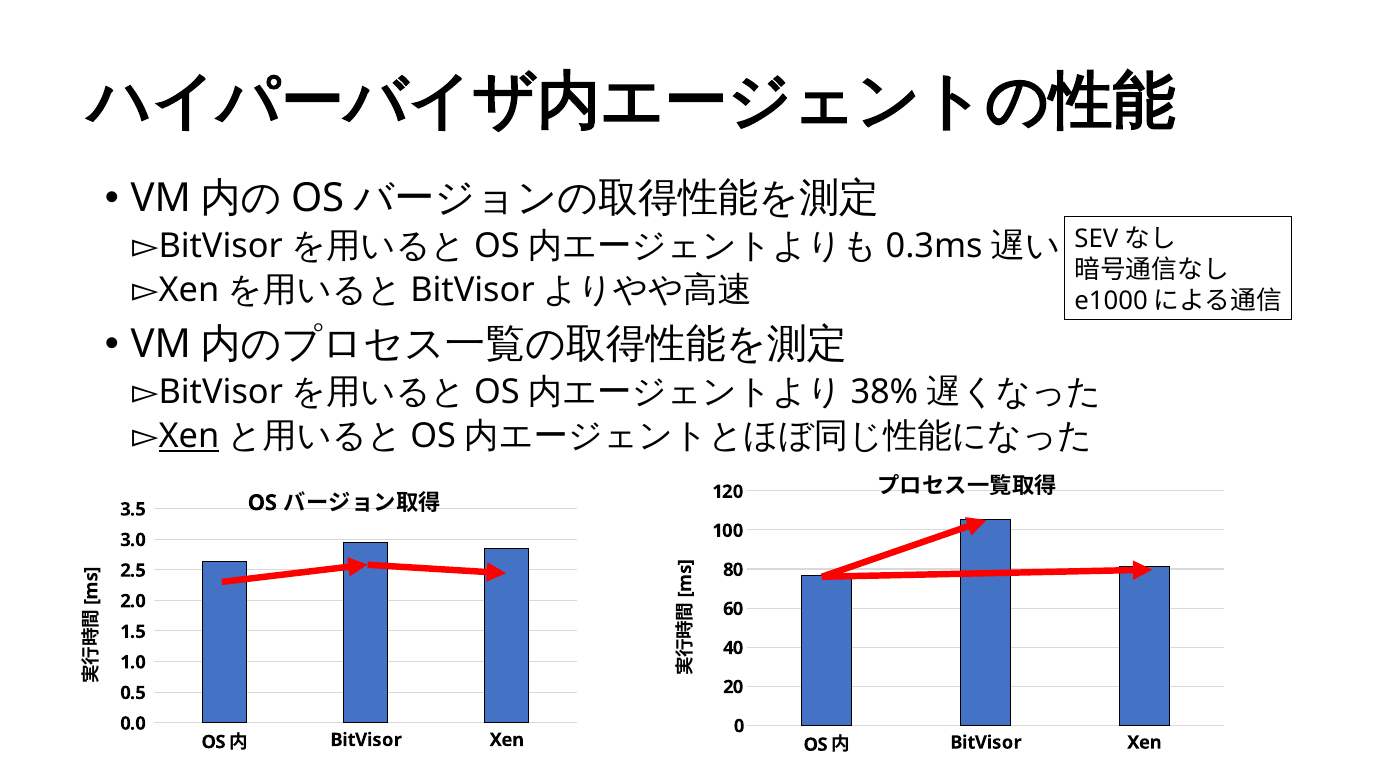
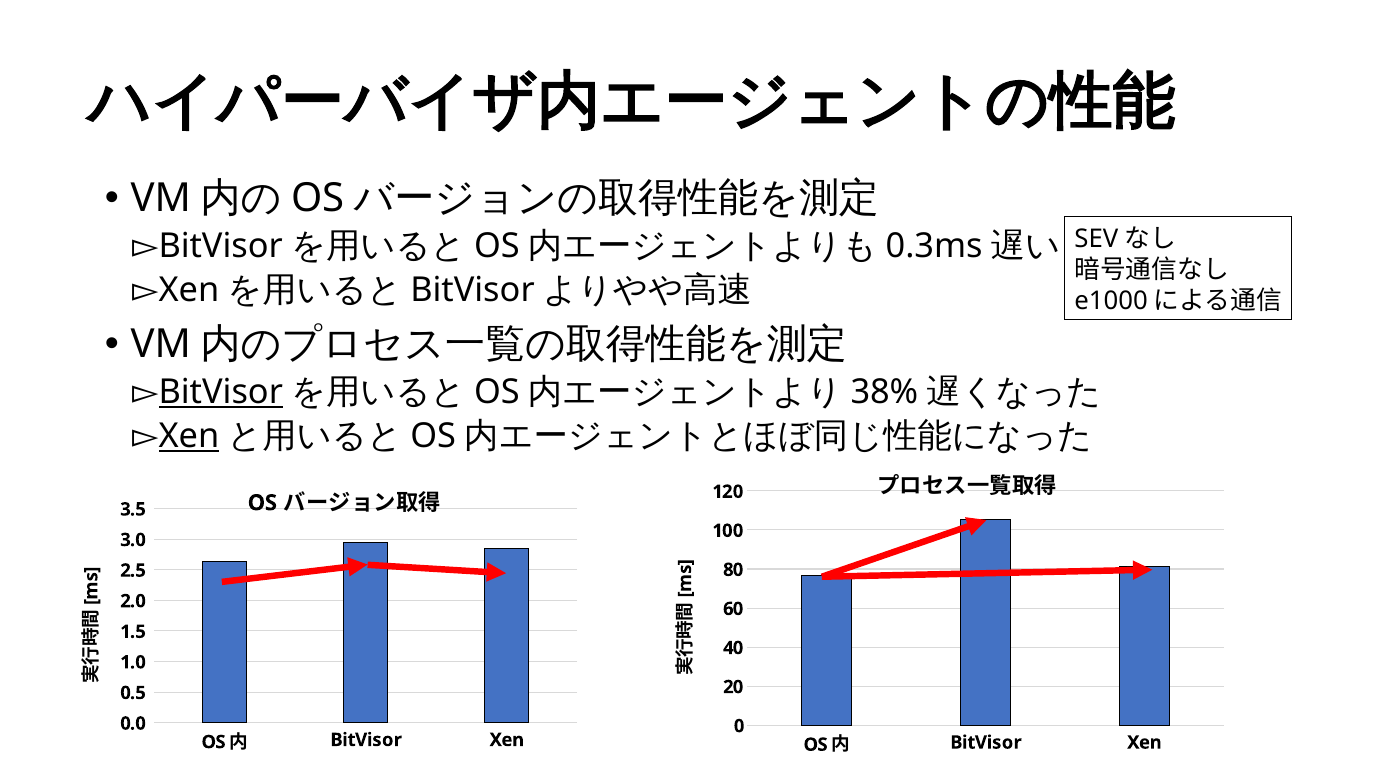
BitVisor at (221, 392) underline: none -> present
